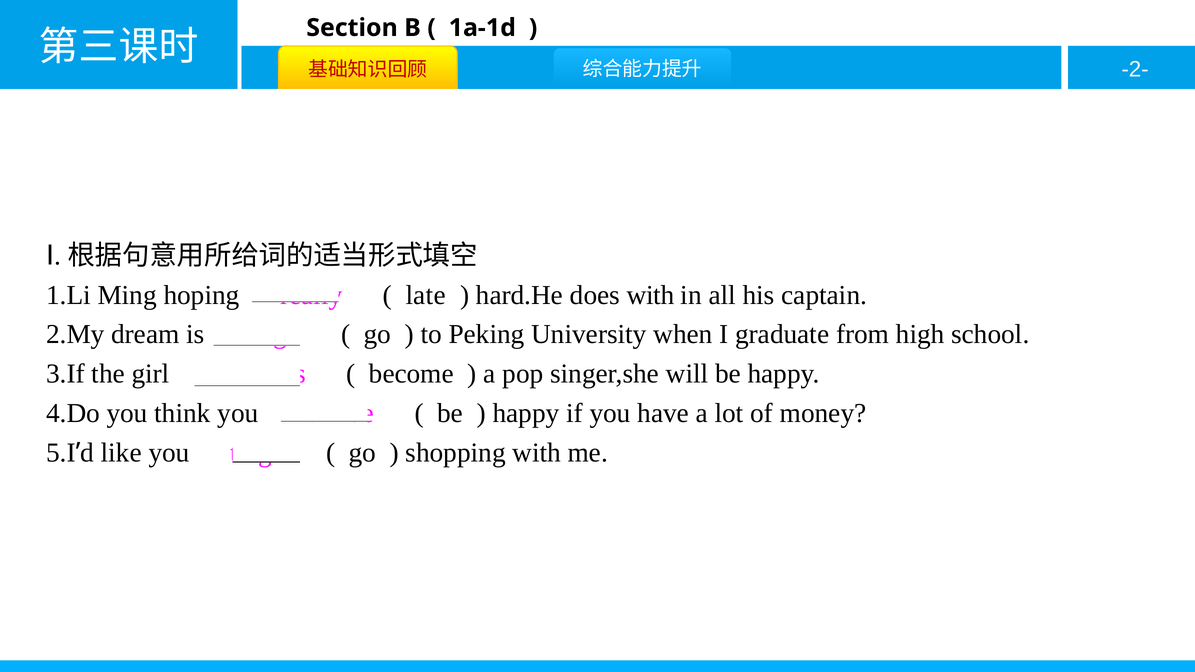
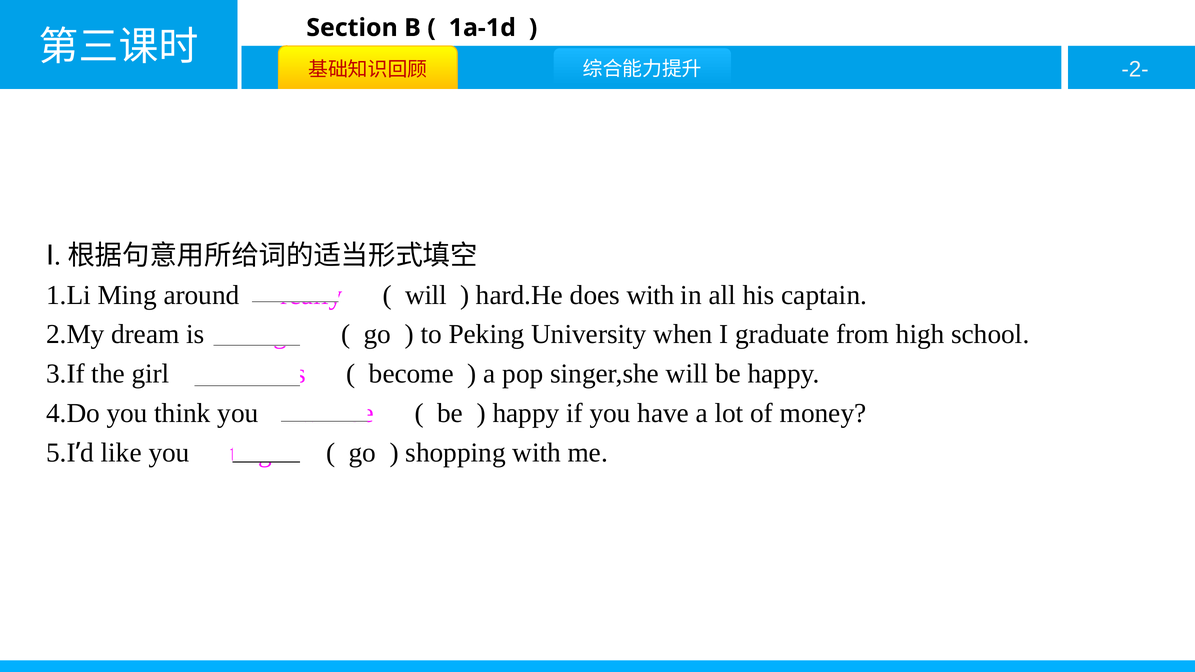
hoping: hoping -> around
late at (426, 295): late -> will
